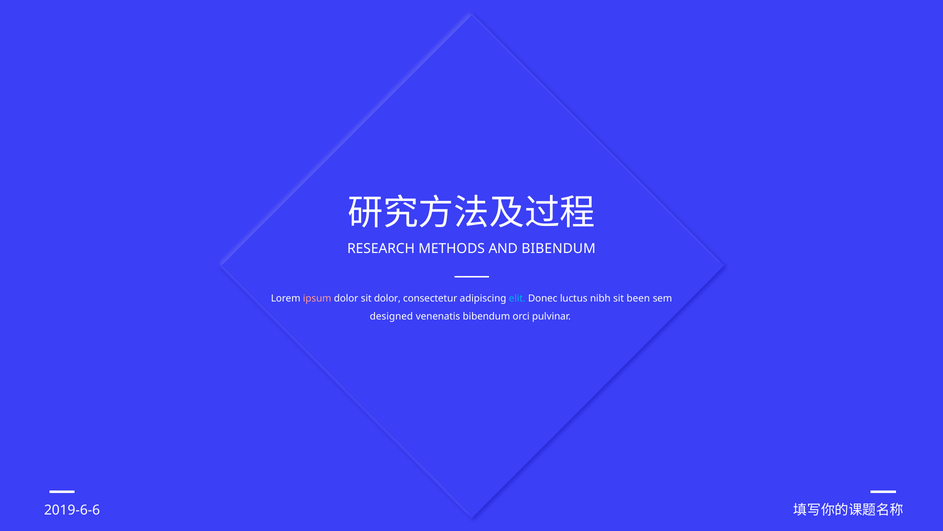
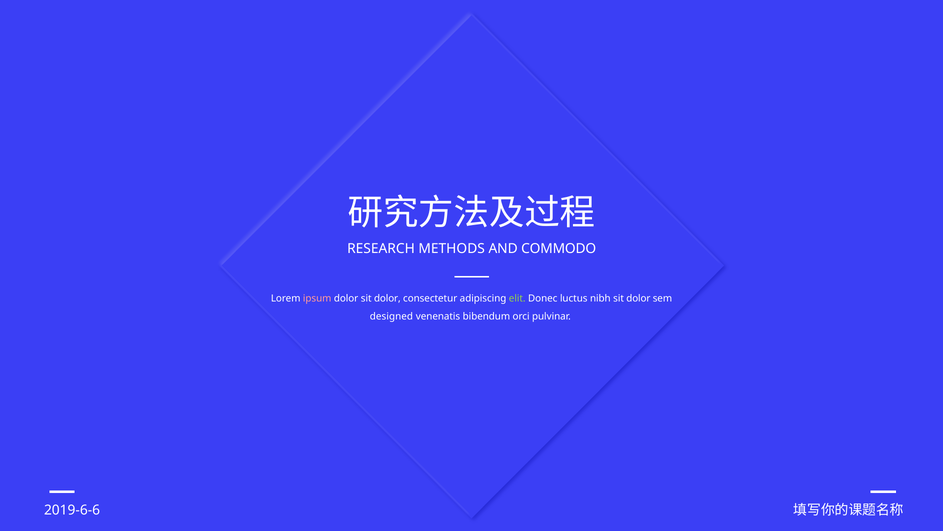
AND BIBENDUM: BIBENDUM -> COMMODO
elit colour: light blue -> light green
nibh sit been: been -> dolor
